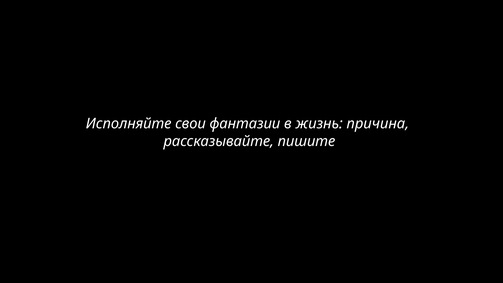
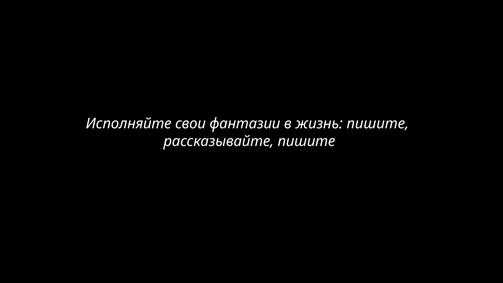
жизнь причина: причина -> пишите
